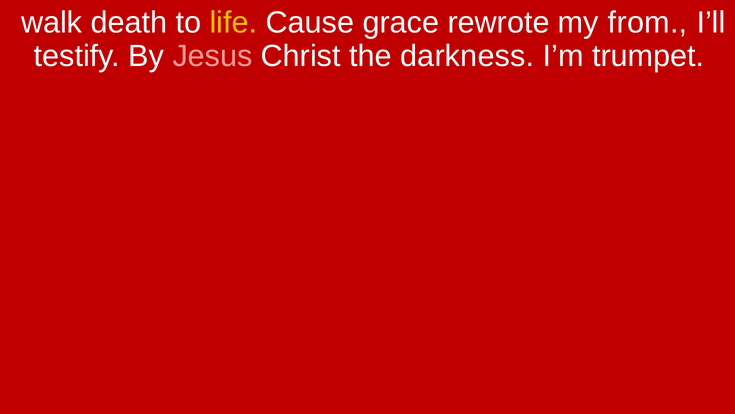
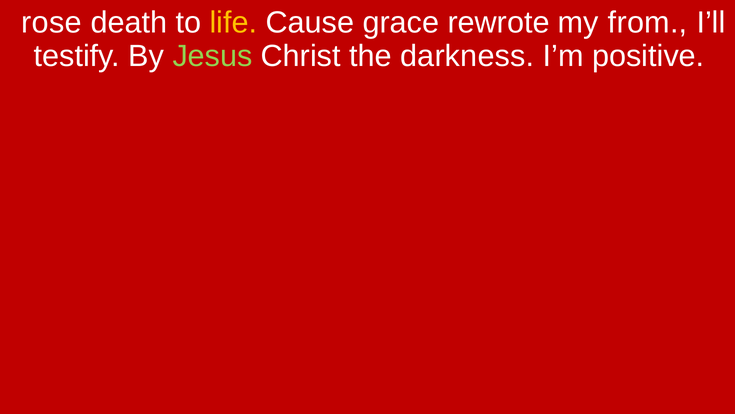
walk: walk -> rose
Jesus colour: pink -> light green
trumpet: trumpet -> positive
